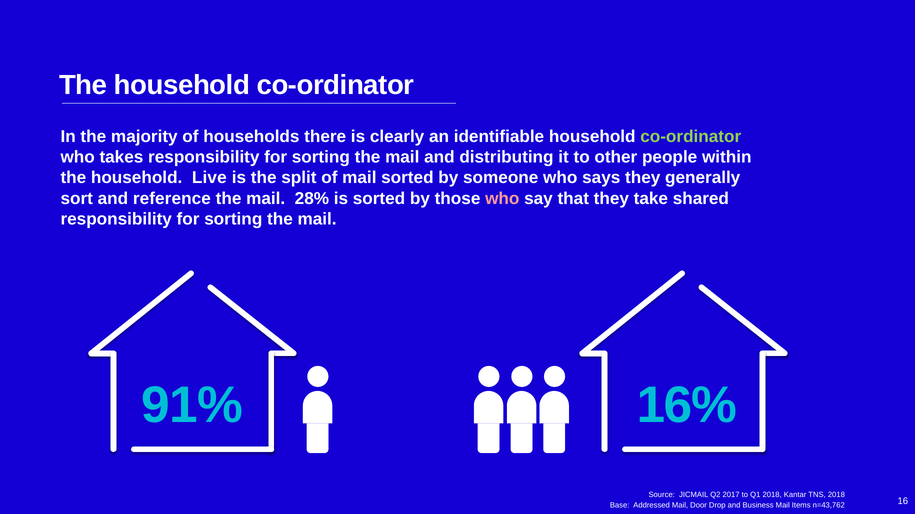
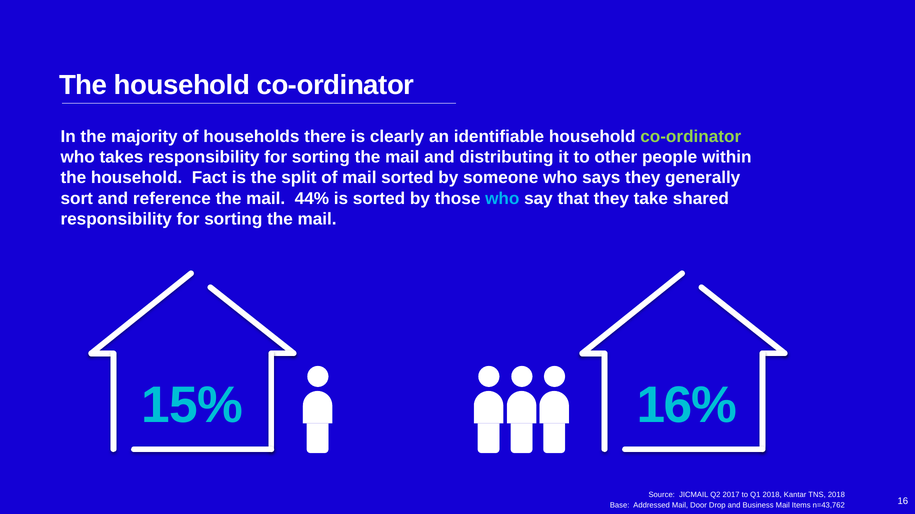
Live: Live -> Fact
28%: 28% -> 44%
who at (502, 199) colour: pink -> light blue
91%: 91% -> 15%
